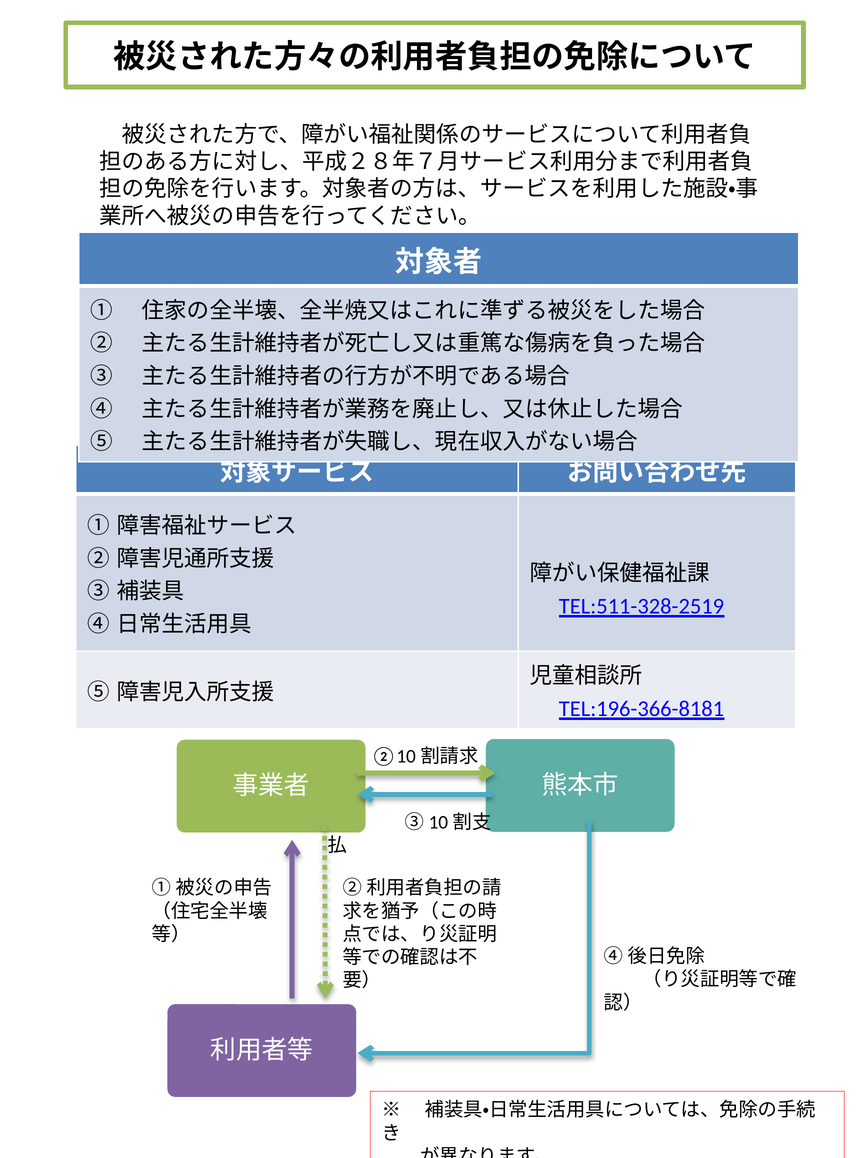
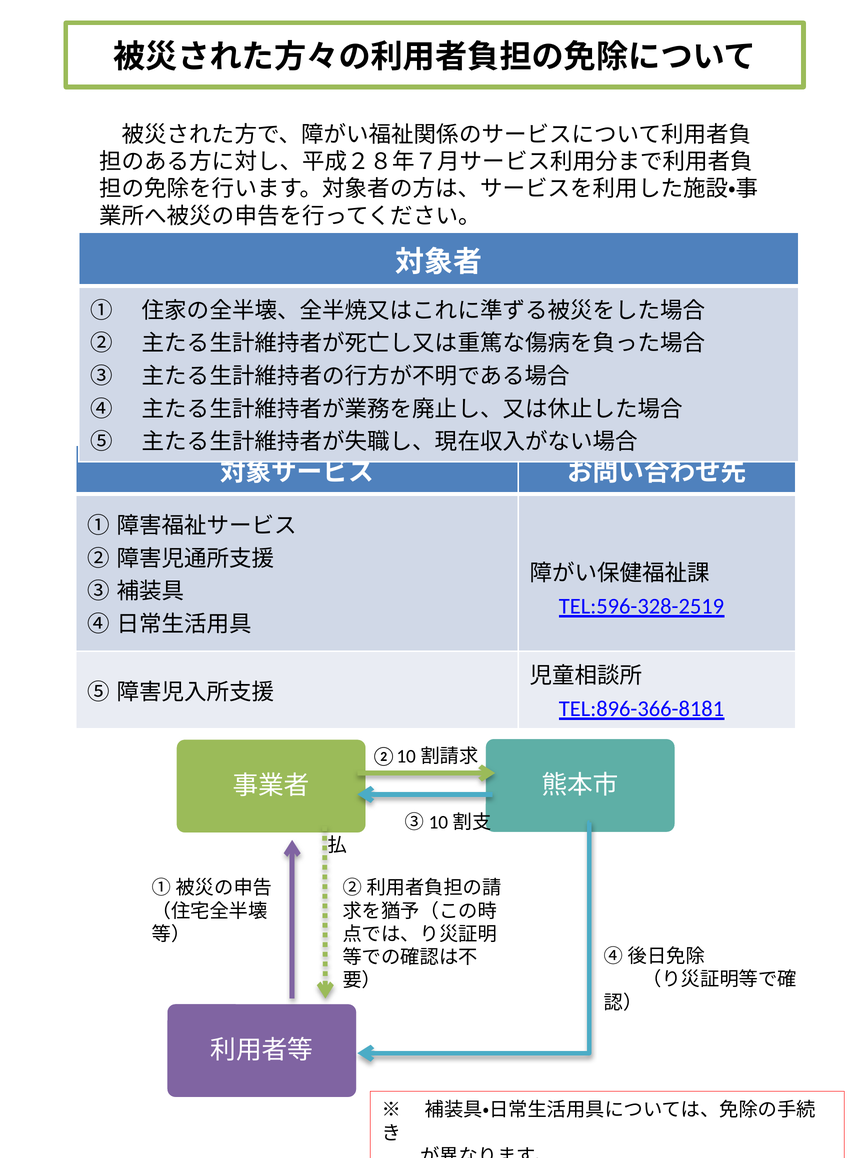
TEL:511-328-2519: TEL:511-328-2519 -> TEL:596-328-2519
TEL:196-366-8181: TEL:196-366-8181 -> TEL:896-366-8181
